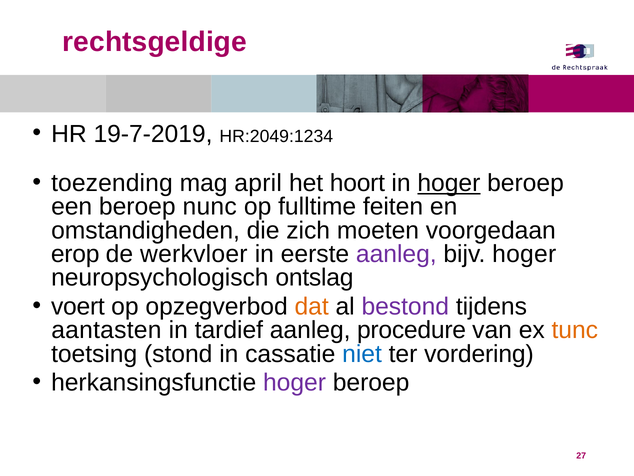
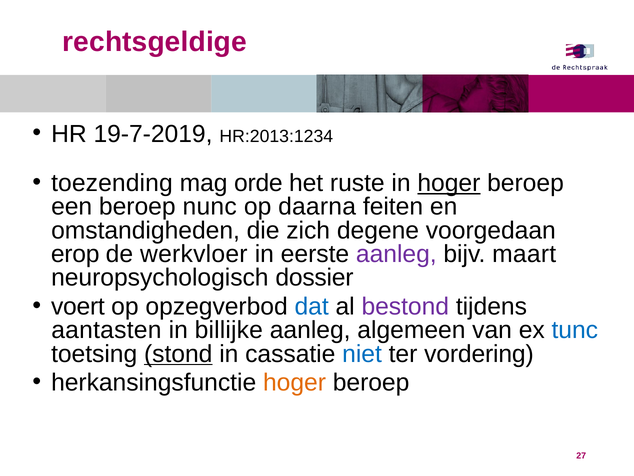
HR:2049:1234: HR:2049:1234 -> HR:2013:1234
april: april -> orde
hoort: hoort -> ruste
fulltime: fulltime -> daarna
moeten: moeten -> degene
bijv hoger: hoger -> maart
ontslag: ontslag -> dossier
dat colour: orange -> blue
tardief: tardief -> billijke
procedure: procedure -> algemeen
tunc colour: orange -> blue
stond underline: none -> present
hoger at (294, 382) colour: purple -> orange
